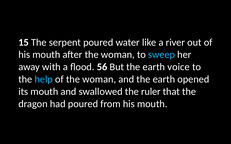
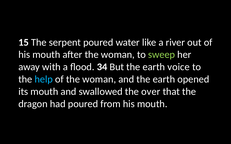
sweep colour: light blue -> light green
56: 56 -> 34
ruler: ruler -> over
